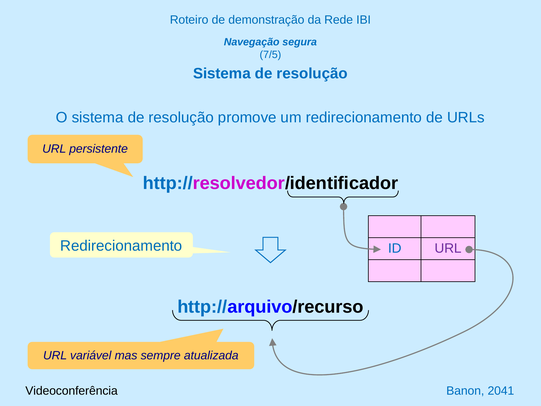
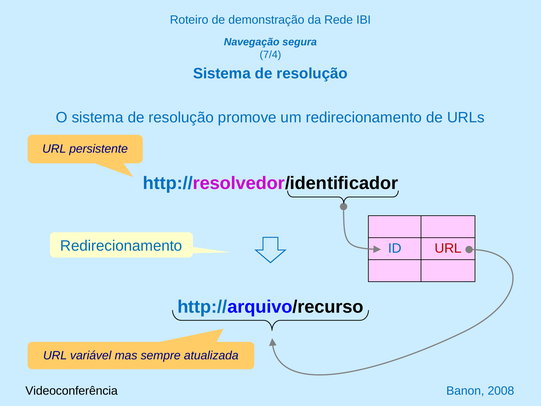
7/5: 7/5 -> 7/4
URL at (448, 248) colour: purple -> red
2041: 2041 -> 2008
